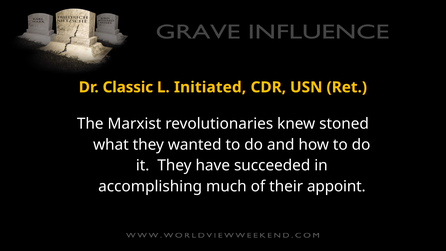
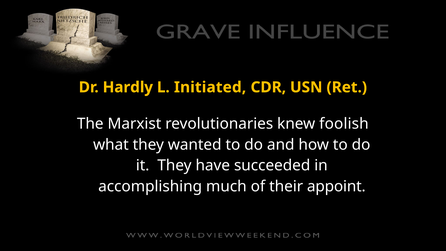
Classic: Classic -> Hardly
stoned: stoned -> foolish
